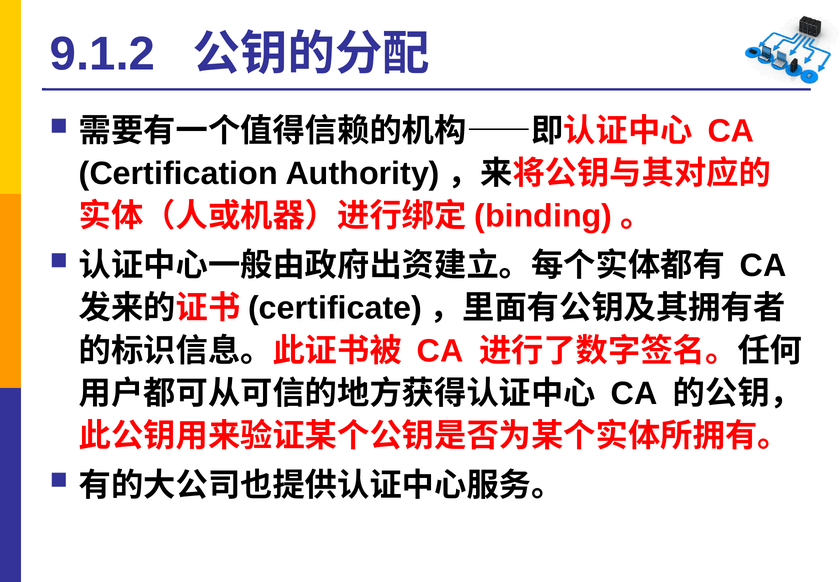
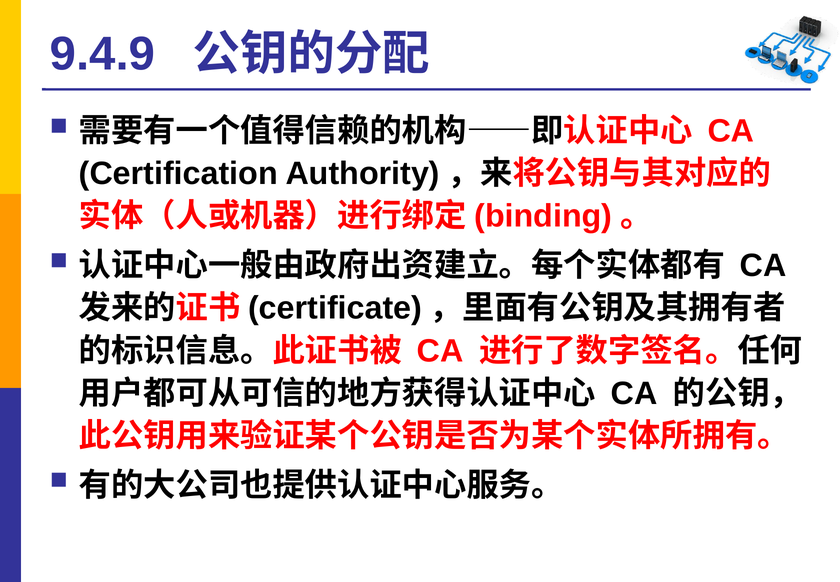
9.1.2: 9.1.2 -> 9.4.9
